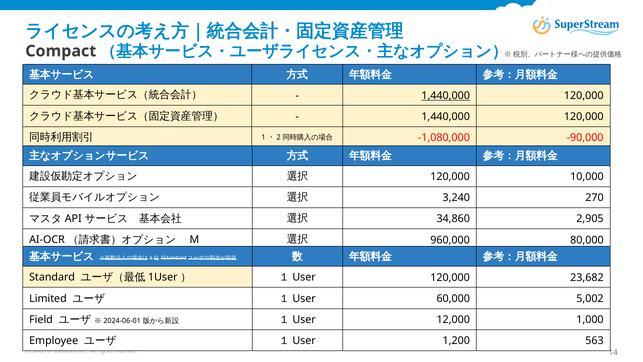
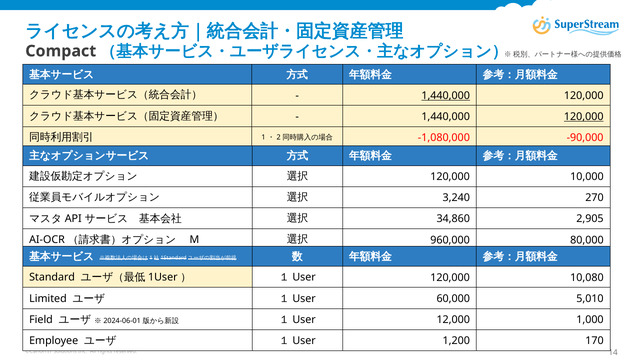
120,000 at (584, 117) underline: none -> present
23,682: 23,682 -> 10,080
5,002: 5,002 -> 5,010
563: 563 -> 170
